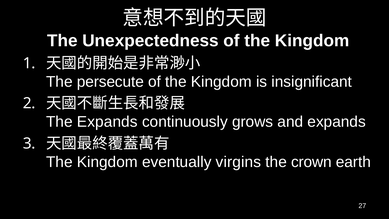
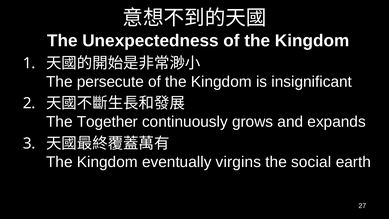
The Expands: Expands -> Together
crown: crown -> social
